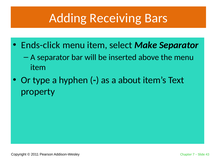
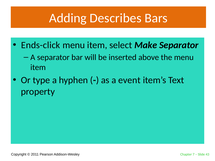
Receiving: Receiving -> Describes
about: about -> event
